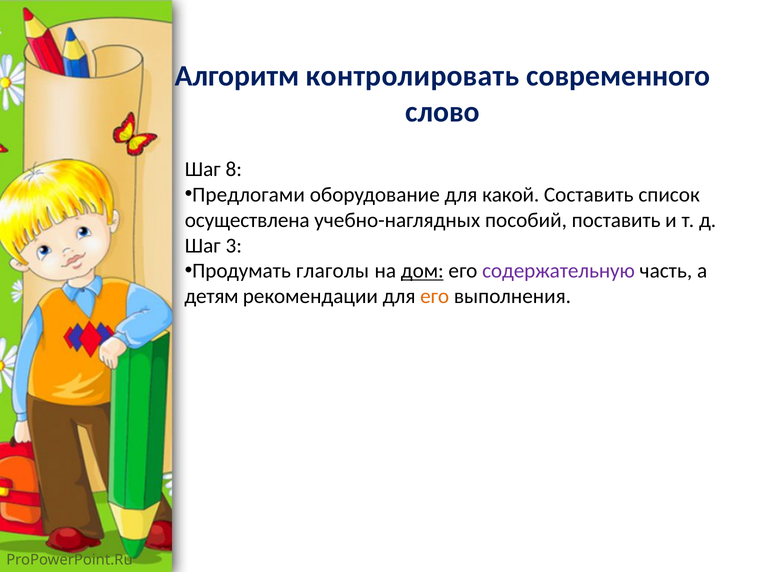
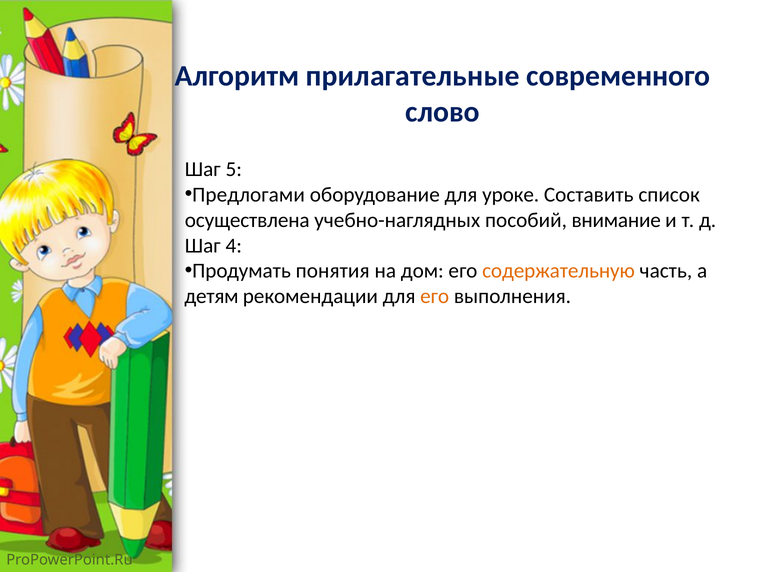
контролировать: контролировать -> прилагательные
8: 8 -> 5
какой: какой -> уроке
поставить: поставить -> внимание
3: 3 -> 4
глаголы: глаголы -> понятия
дом underline: present -> none
содержательную colour: purple -> orange
